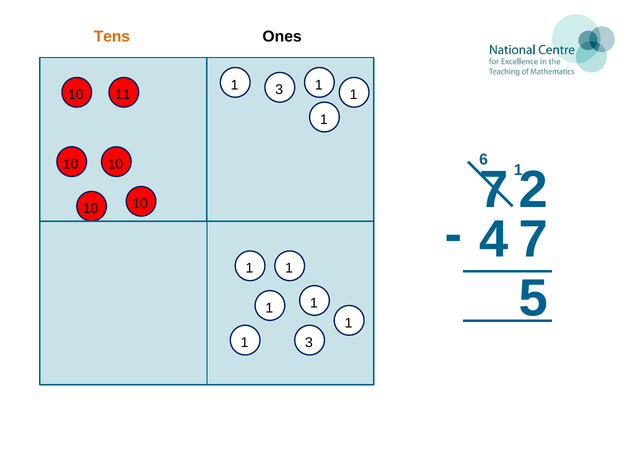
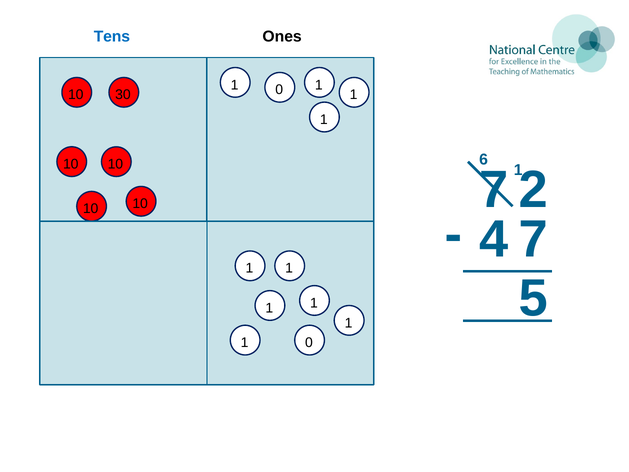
Tens colour: orange -> blue
3 at (279, 90): 3 -> 0
11: 11 -> 30
3 at (309, 343): 3 -> 0
